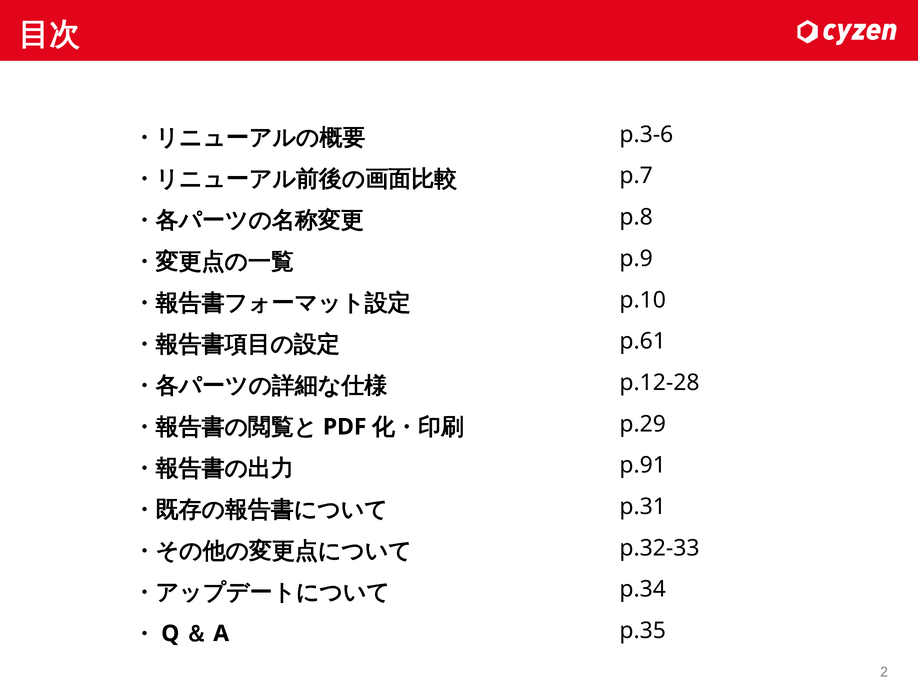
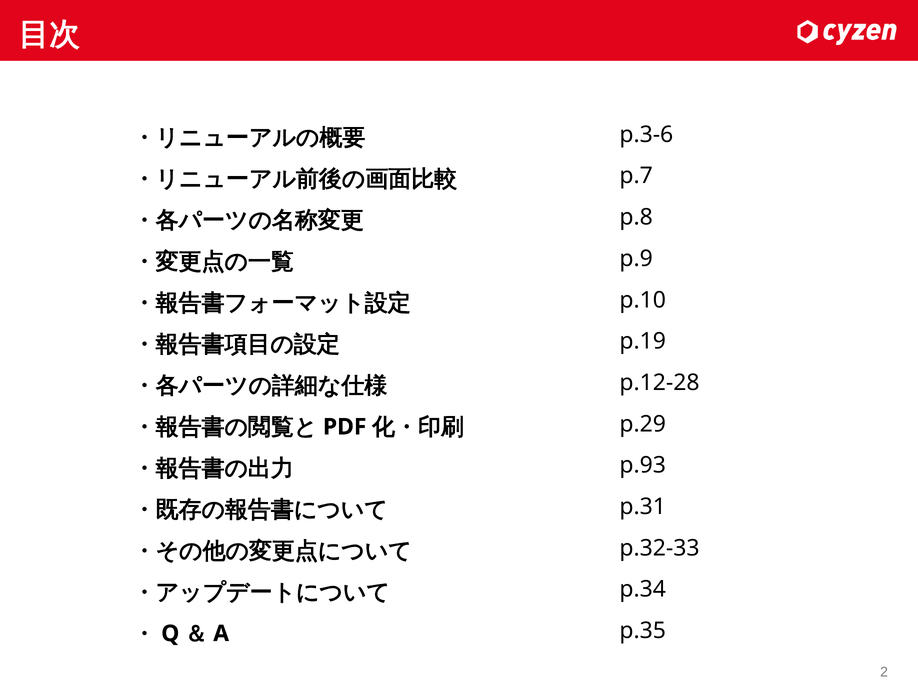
p.61: p.61 -> p.19
p.91: p.91 -> p.93
